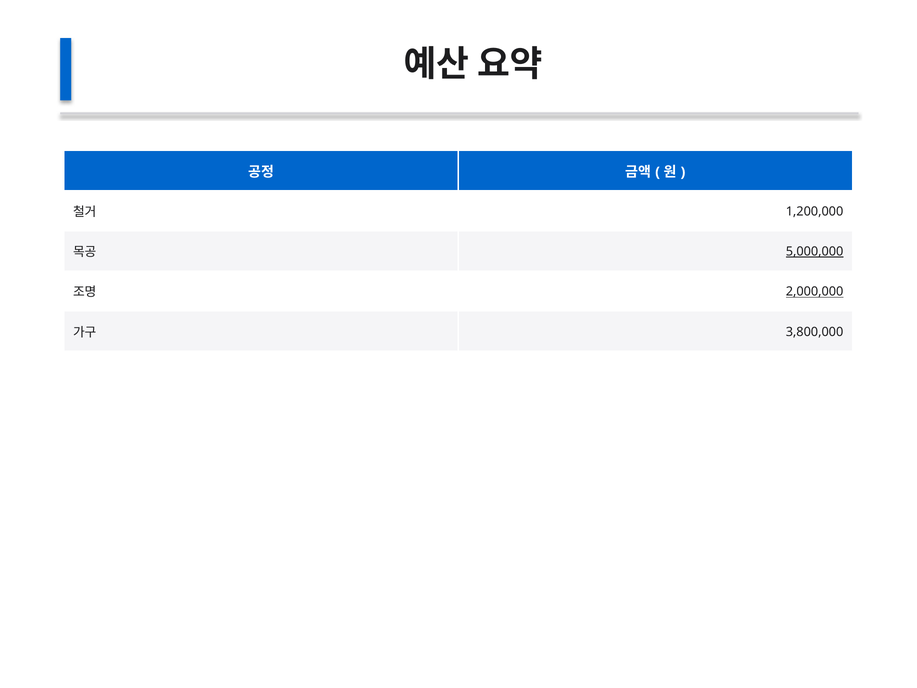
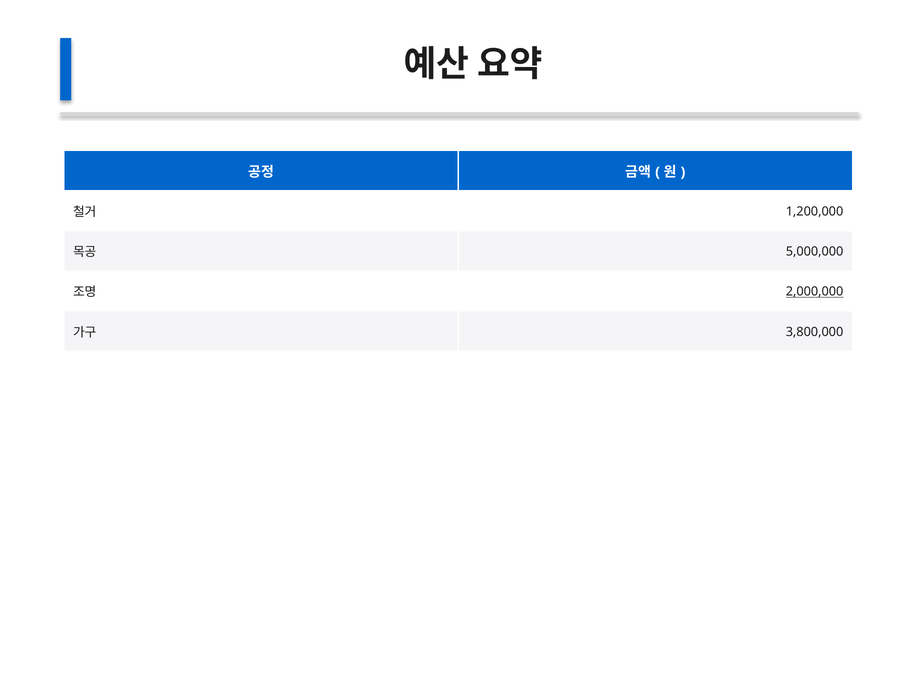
5,000,000 underline: present -> none
